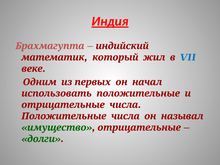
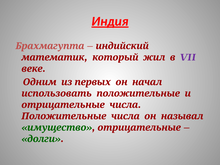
VII colour: blue -> purple
